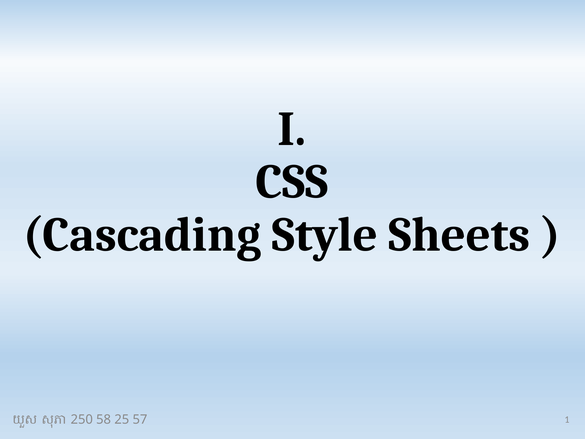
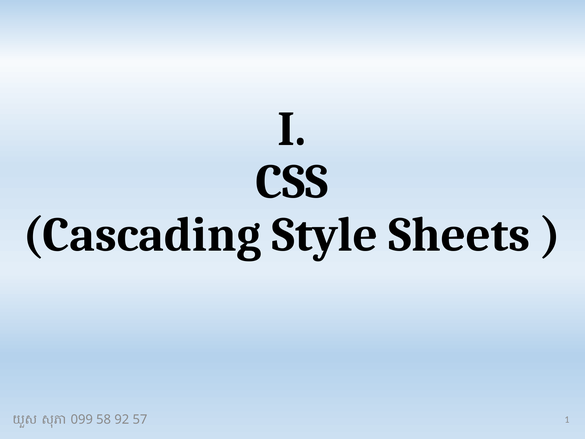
250: 250 -> 099
25: 25 -> 92
